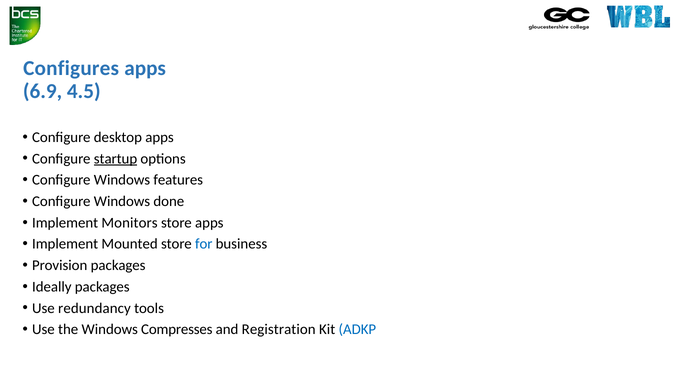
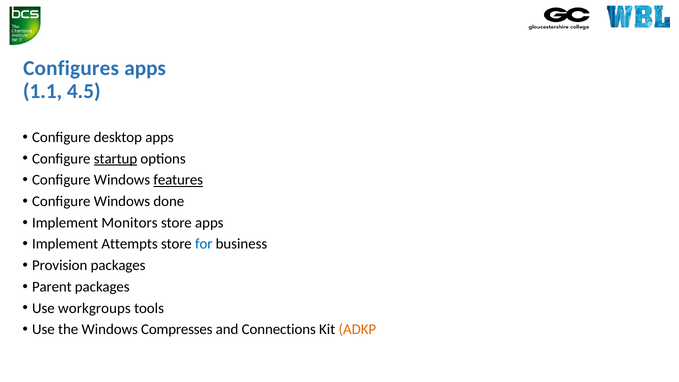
6.9: 6.9 -> 1.1
features underline: none -> present
Mounted: Mounted -> Attempts
Ideally: Ideally -> Parent
redundancy: redundancy -> workgroups
Registration: Registration -> Connections
ADKP colour: blue -> orange
